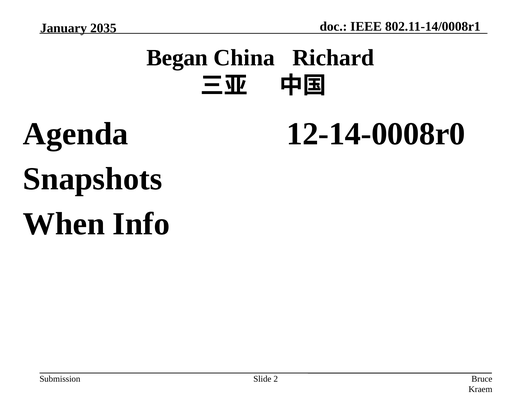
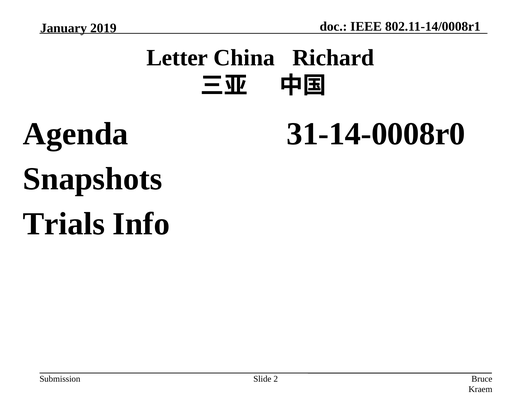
2035: 2035 -> 2019
Began: Began -> Letter
12-14-0008r0: 12-14-0008r0 -> 31-14-0008r0
When: When -> Trials
